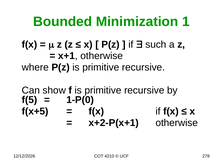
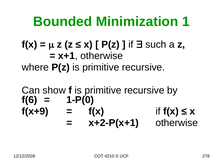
f(5: f(5 -> f(6
f(x+5: f(x+5 -> f(x+9
